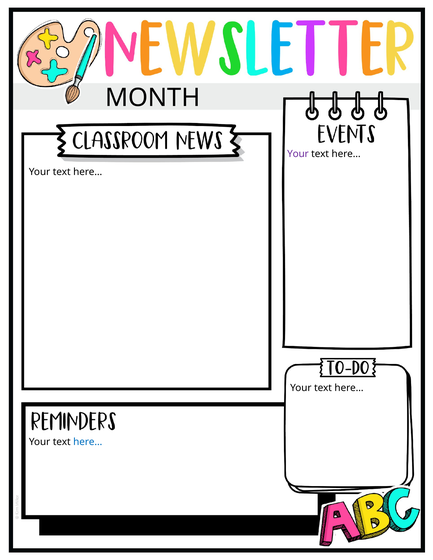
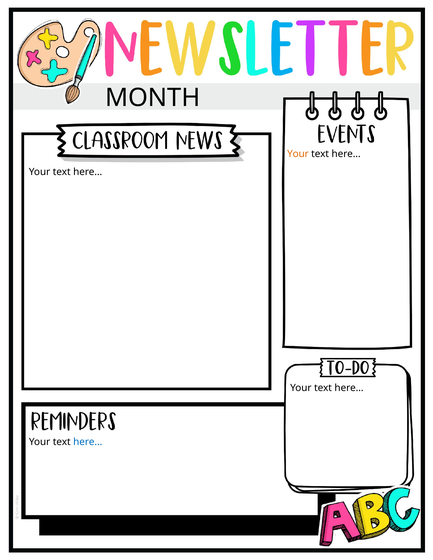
Your at (298, 154) colour: purple -> orange
